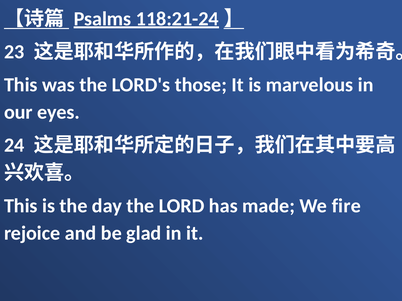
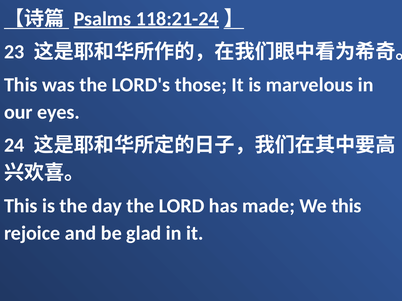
We fire: fire -> this
